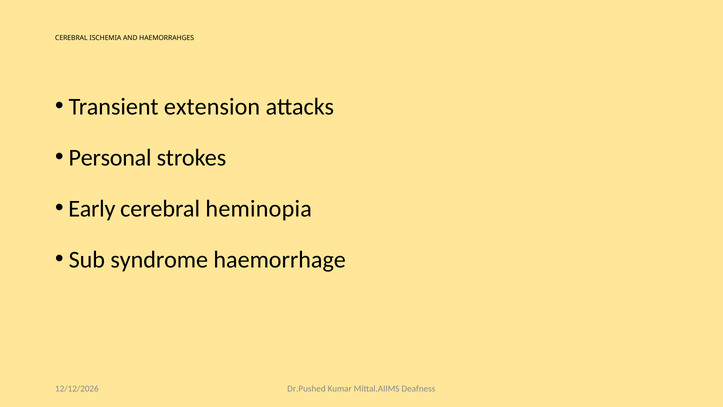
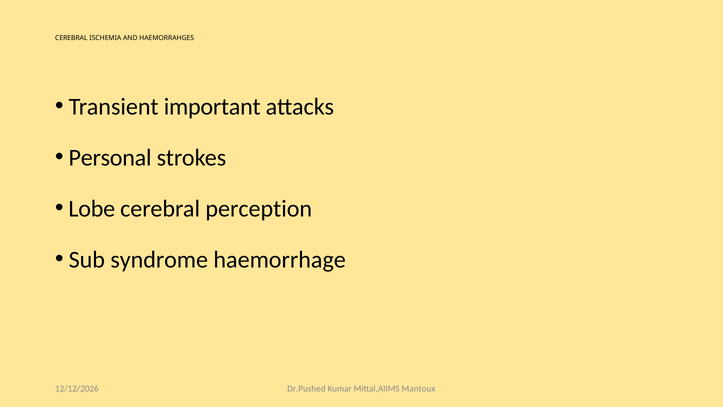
extension: extension -> important
Early: Early -> Lobe
heminopia: heminopia -> perception
Deafness: Deafness -> Mantoux
